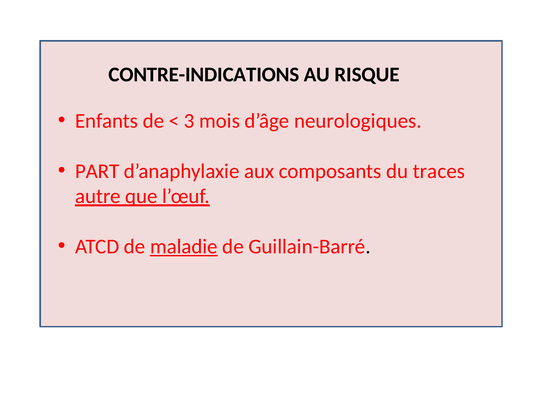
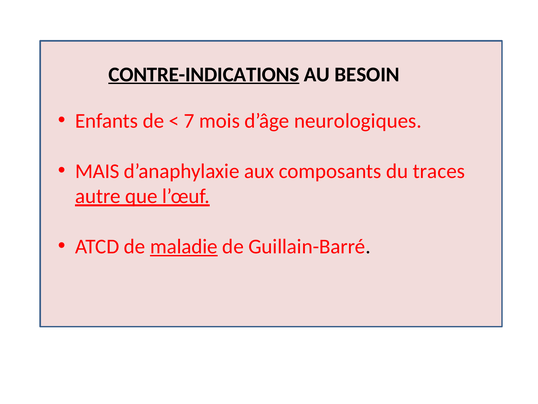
CONTRE-INDICATIONS underline: none -> present
RISQUE: RISQUE -> BESOIN
3: 3 -> 7
PART: PART -> MAIS
